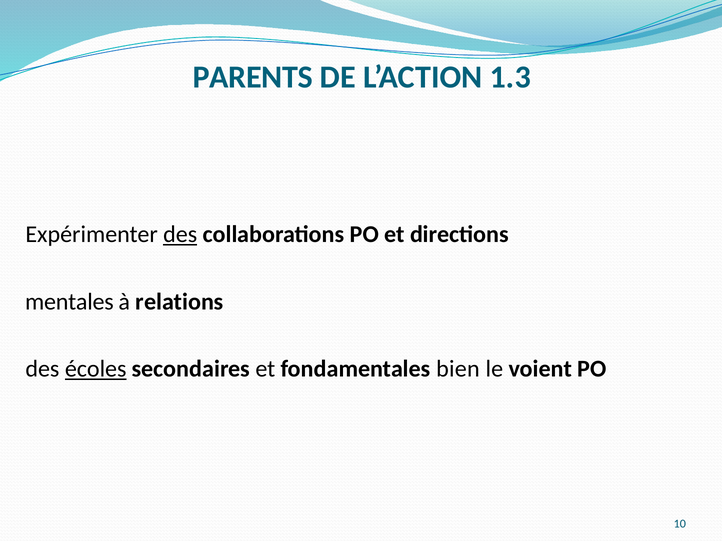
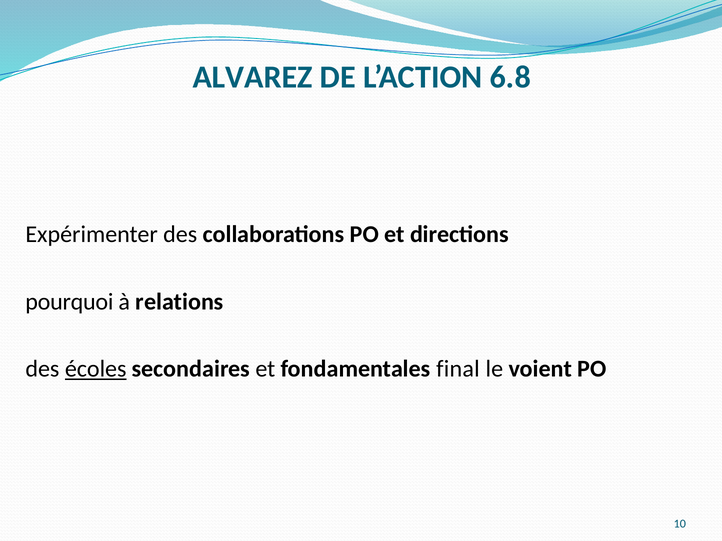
PARENTS: PARENTS -> ALVAREZ
1.3: 1.3 -> 6.8
des at (180, 235) underline: present -> none
mentales: mentales -> pourquoi
bien: bien -> final
